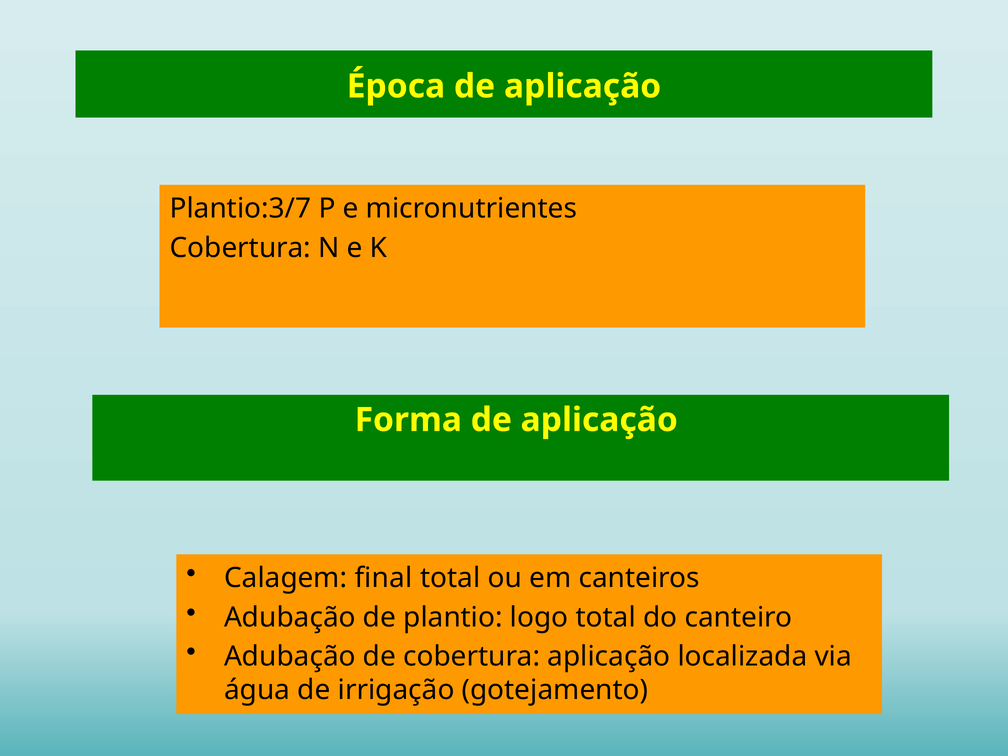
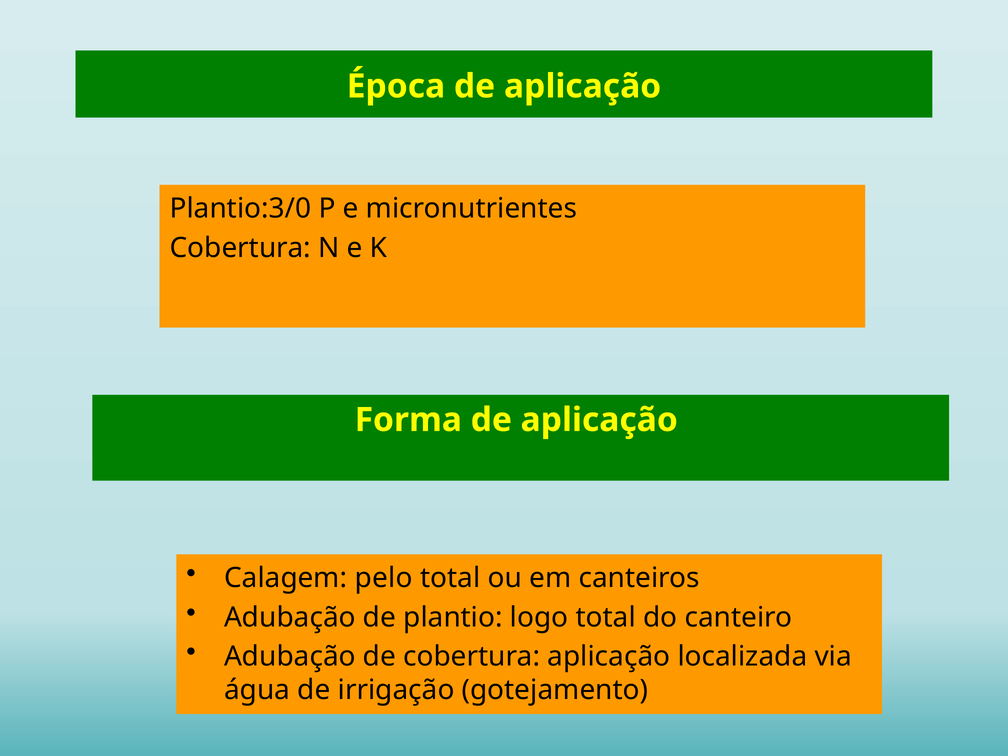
Plantio:3/7: Plantio:3/7 -> Plantio:3/0
final: final -> pelo
